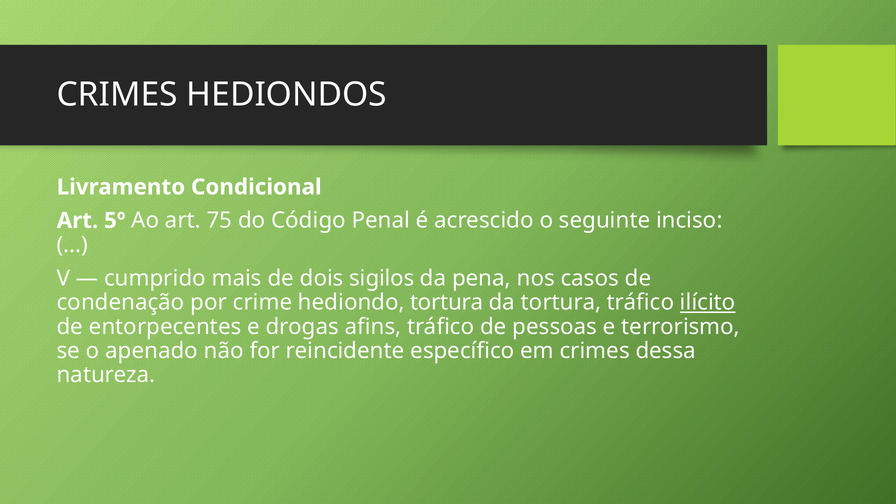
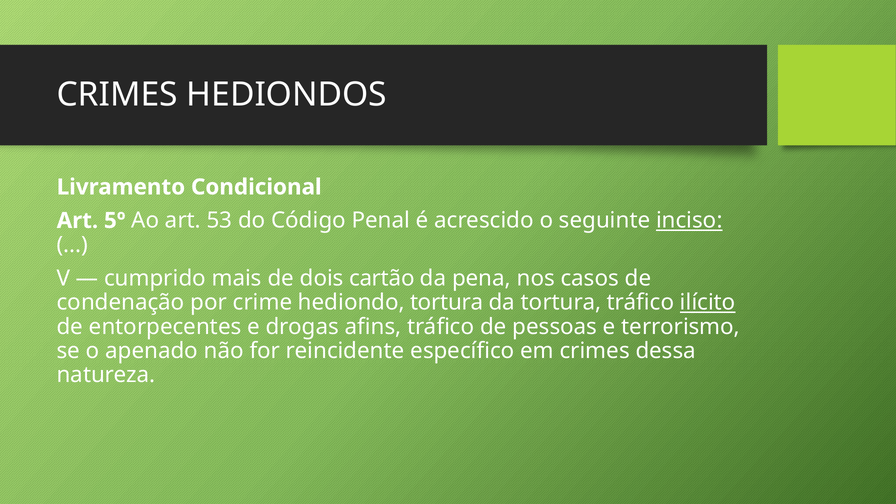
75: 75 -> 53
inciso underline: none -> present
sigilos: sigilos -> cartão
